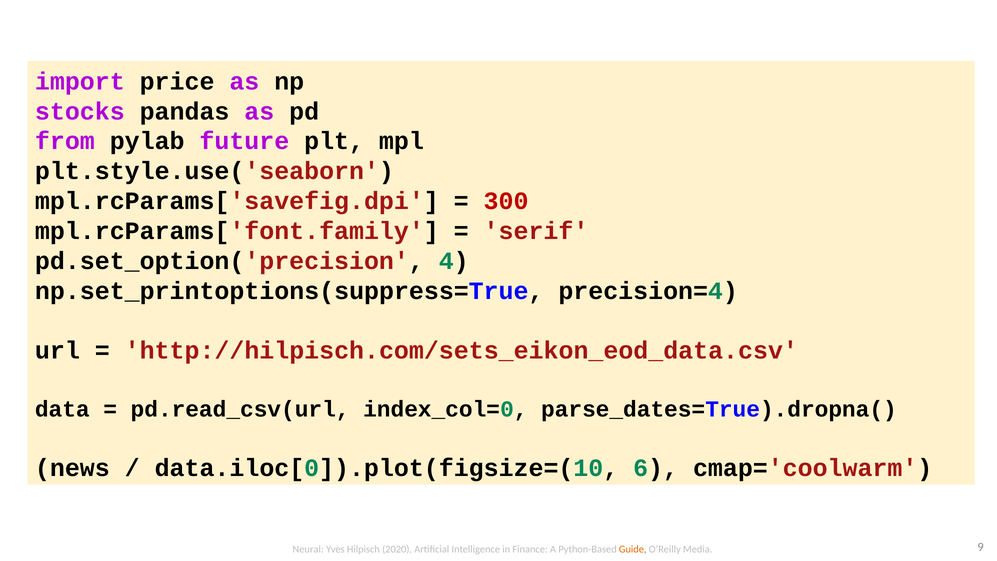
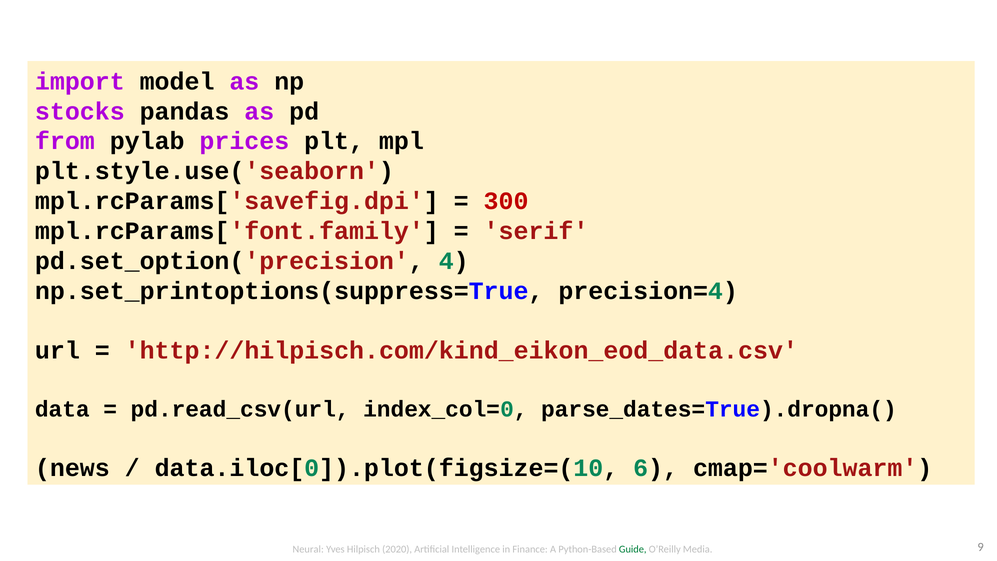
price: price -> model
future: future -> prices
http://hilpisch.com/sets_eikon_eod_data.csv: http://hilpisch.com/sets_eikon_eod_data.csv -> http://hilpisch.com/kind_eikon_eod_data.csv
Guide colour: orange -> green
